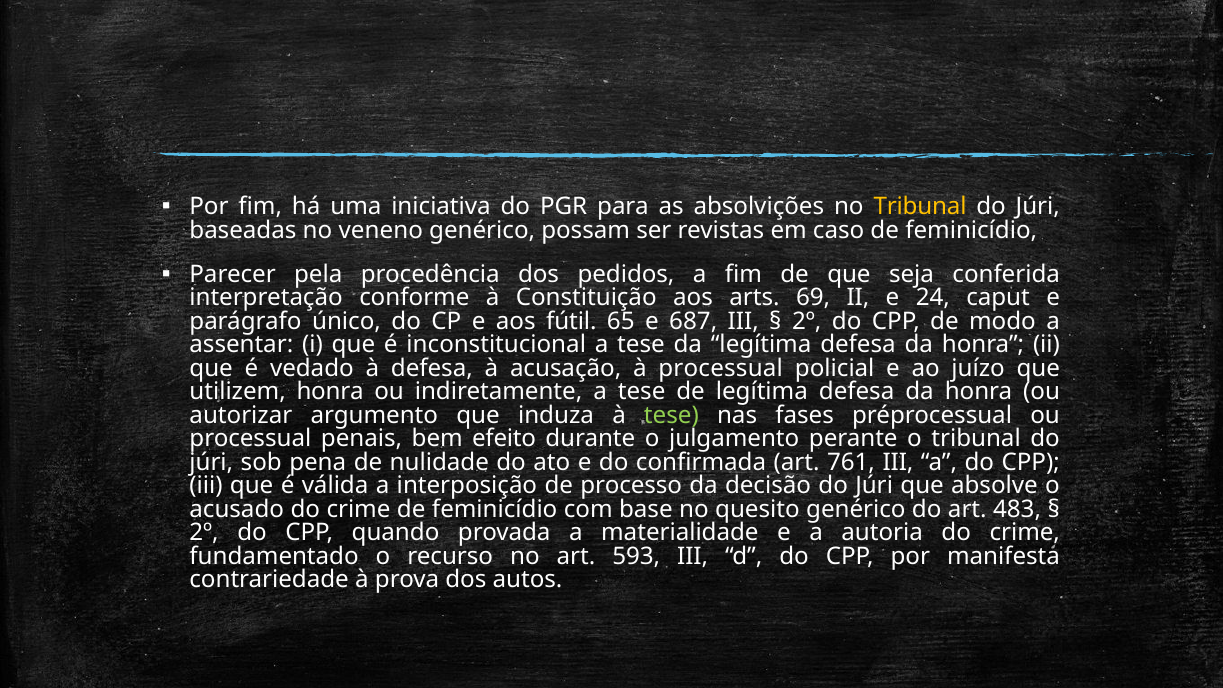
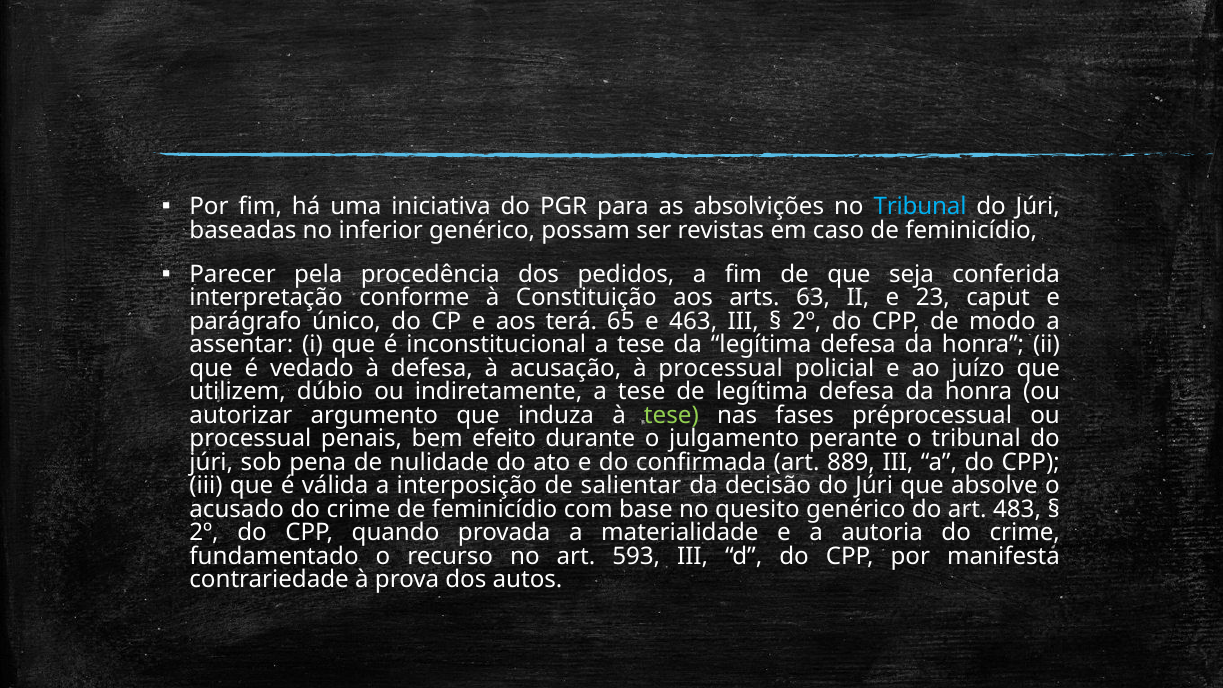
Tribunal at (920, 207) colour: yellow -> light blue
veneno: veneno -> inferior
69: 69 -> 63
24: 24 -> 23
fútil: fútil -> terá
687: 687 -> 463
utilizem honra: honra -> dúbio
761: 761 -> 889
processo: processo -> salientar
